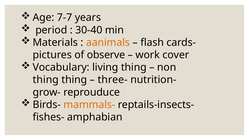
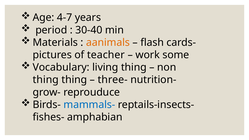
7-7: 7-7 -> 4-7
observe: observe -> teacher
cover: cover -> some
mammals- colour: orange -> blue
